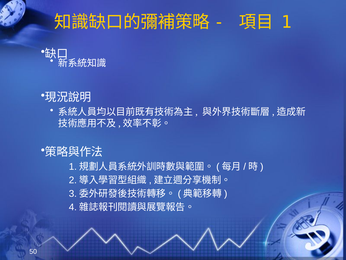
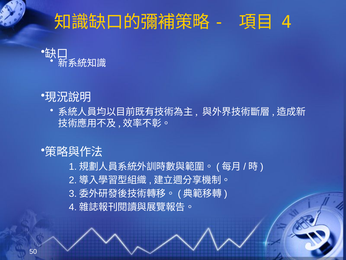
1: 1 -> 4
